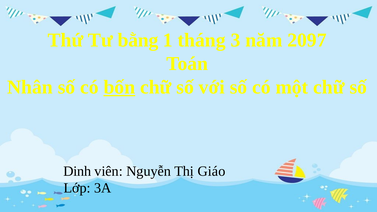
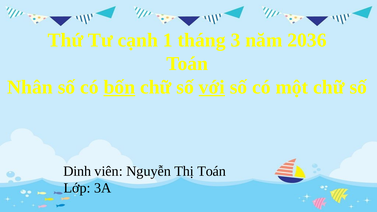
bằng: bằng -> cạnh
2097: 2097 -> 2036
với underline: none -> present
Thị Giáo: Giáo -> Toán
